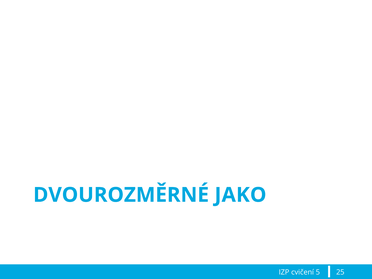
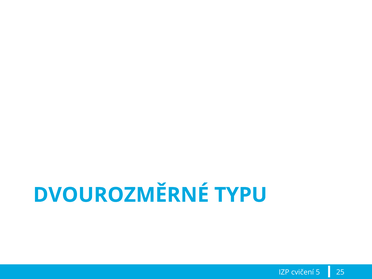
JAKO: JAKO -> TYPU
